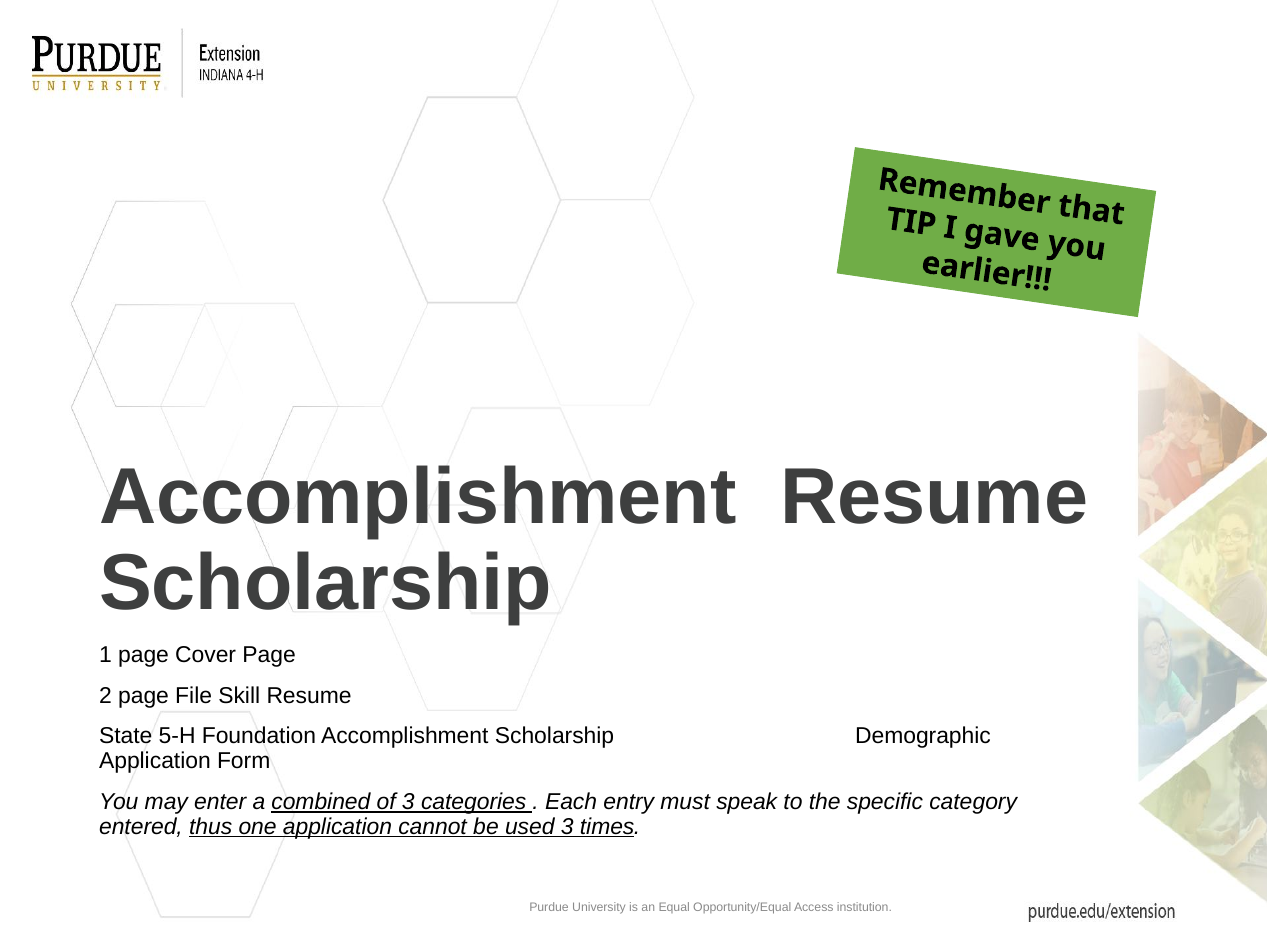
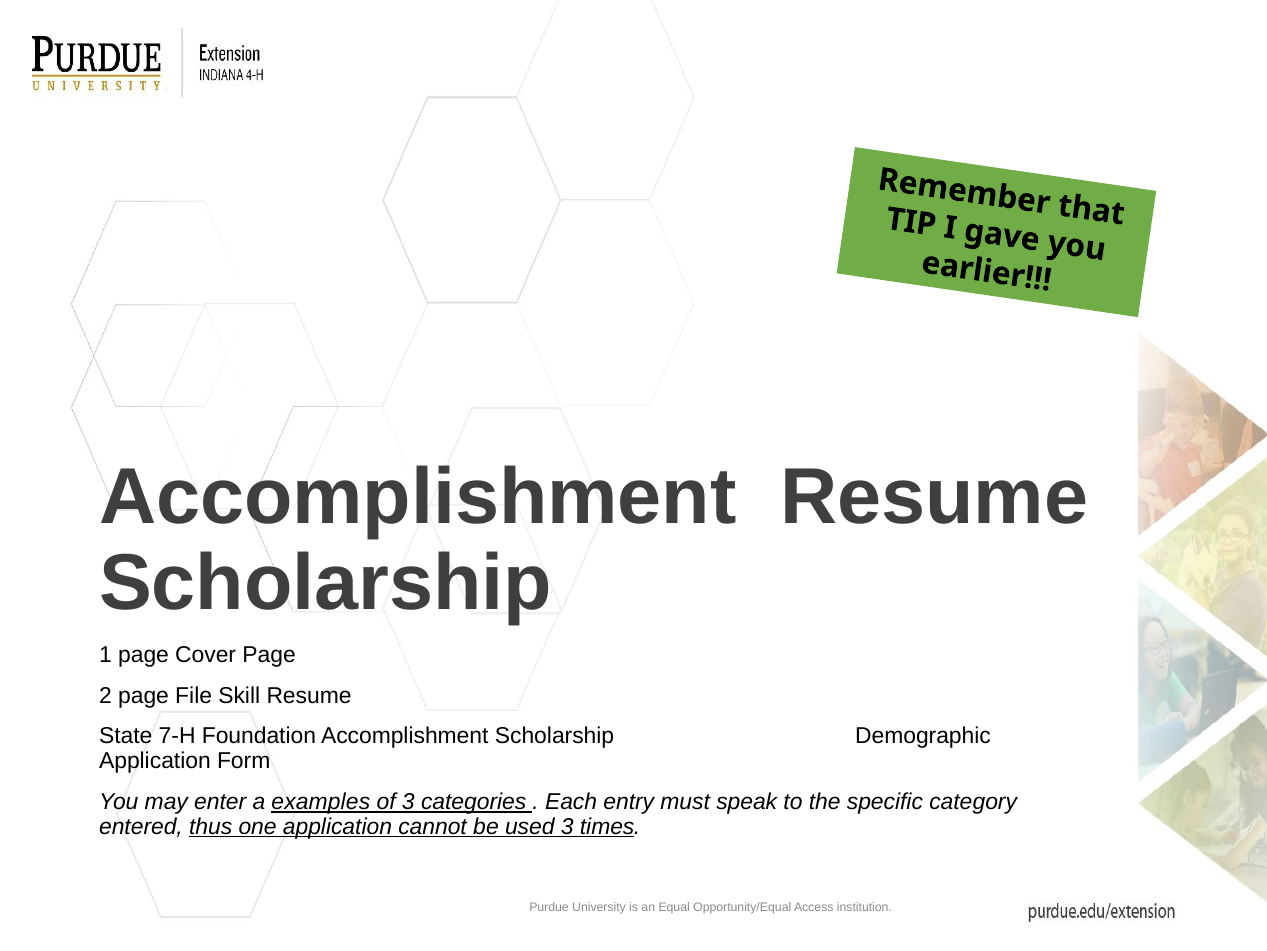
5-H: 5-H -> 7-H
combined: combined -> examples
